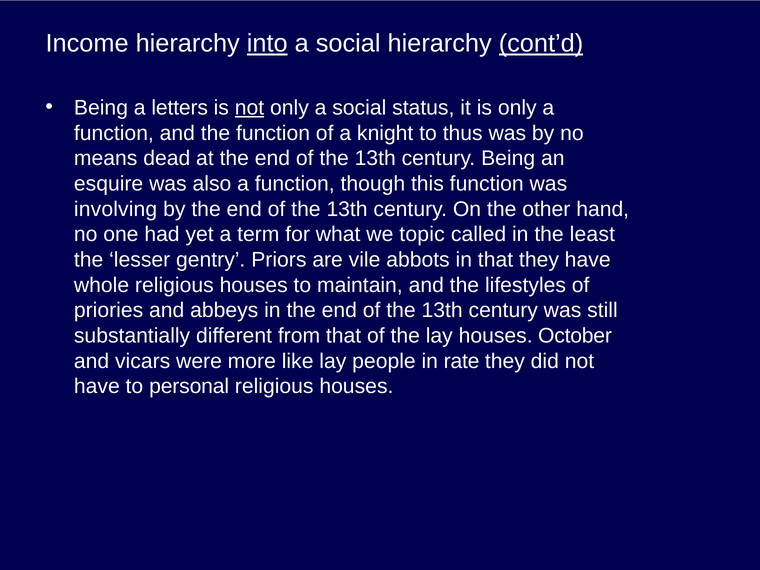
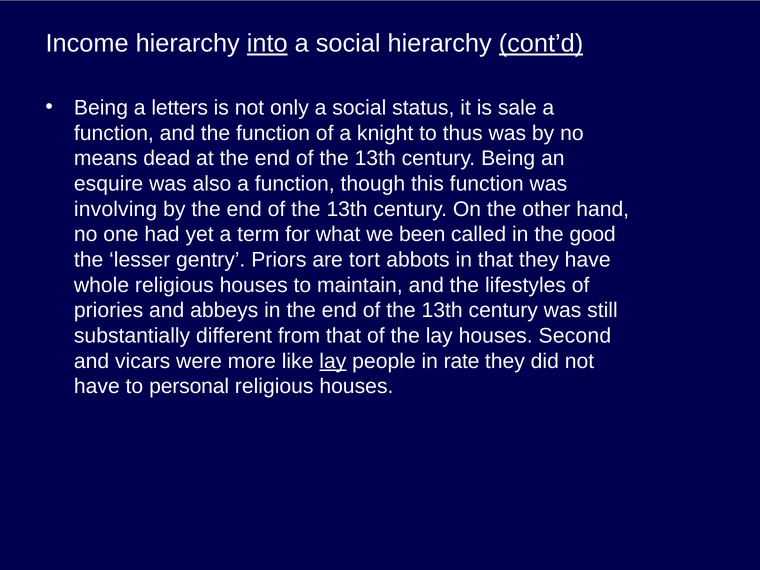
not at (249, 108) underline: present -> none
is only: only -> sale
topic: topic -> been
least: least -> good
vile: vile -> tort
October: October -> Second
lay at (333, 361) underline: none -> present
